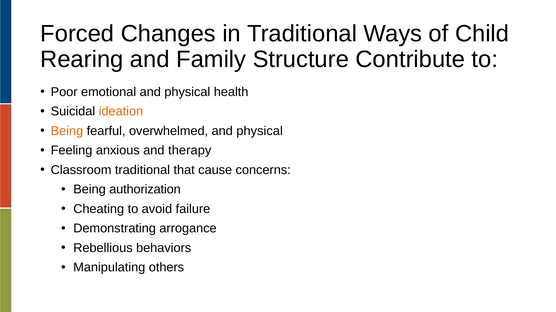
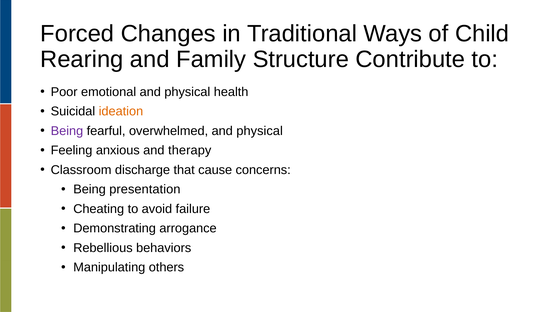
Being at (67, 131) colour: orange -> purple
Classroom traditional: traditional -> discharge
authorization: authorization -> presentation
